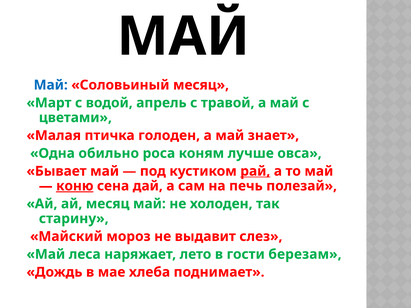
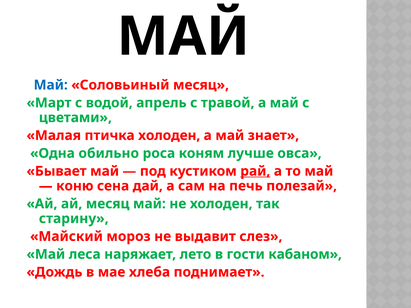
птичка голоден: голоден -> холоден
коню underline: present -> none
березам: березам -> кабаном
